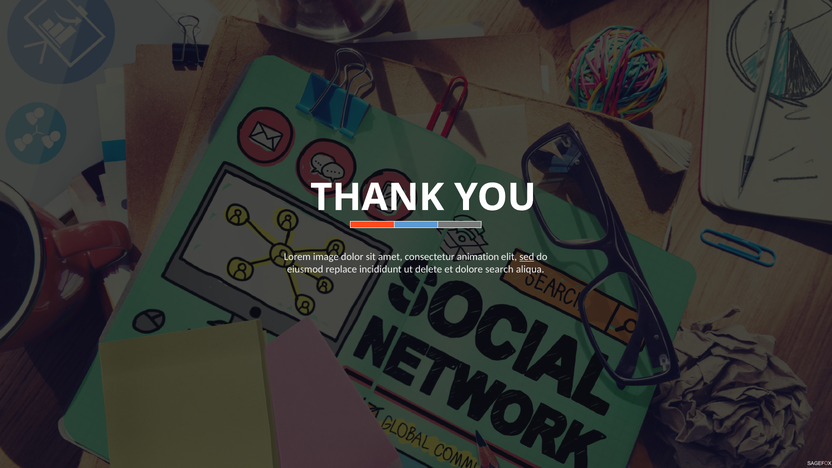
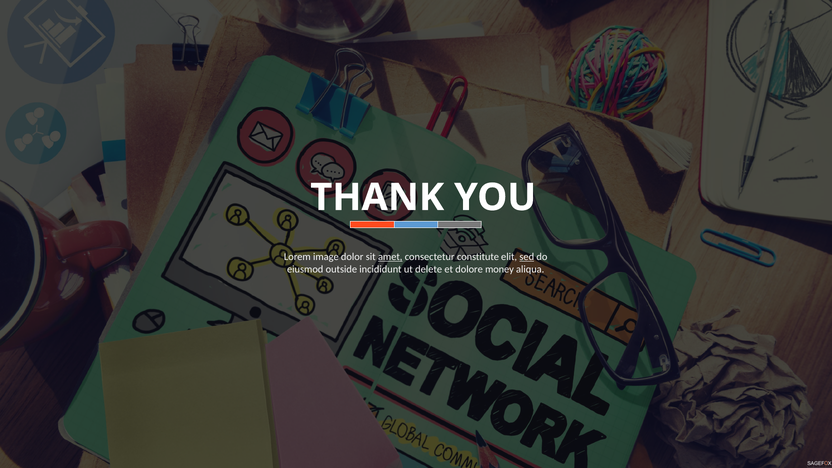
amet underline: none -> present
animation: animation -> constitute
replace: replace -> outside
search: search -> money
